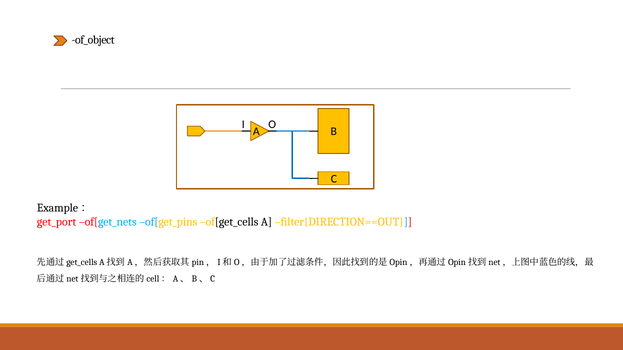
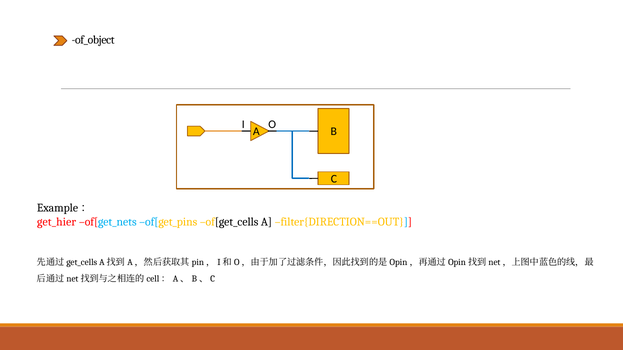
get_port: get_port -> get_hier
